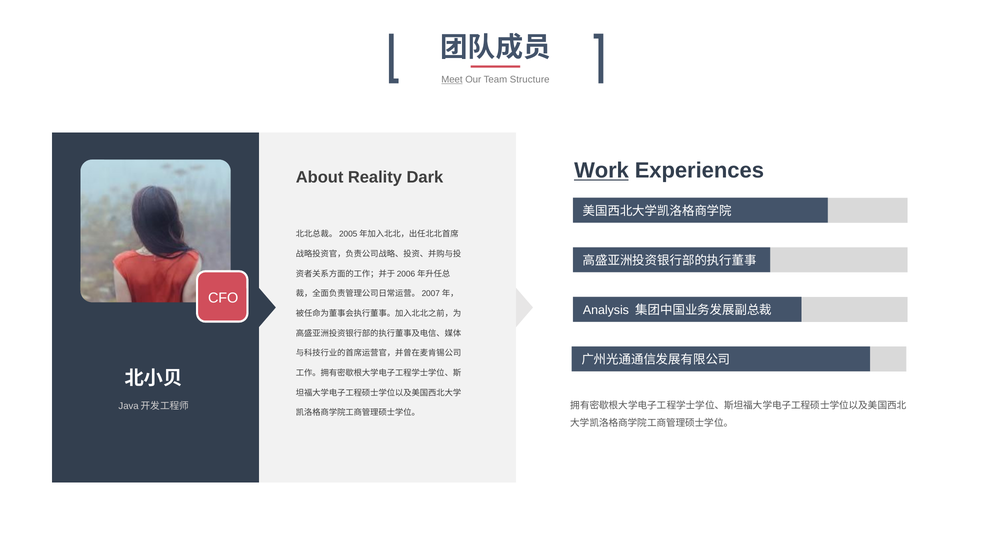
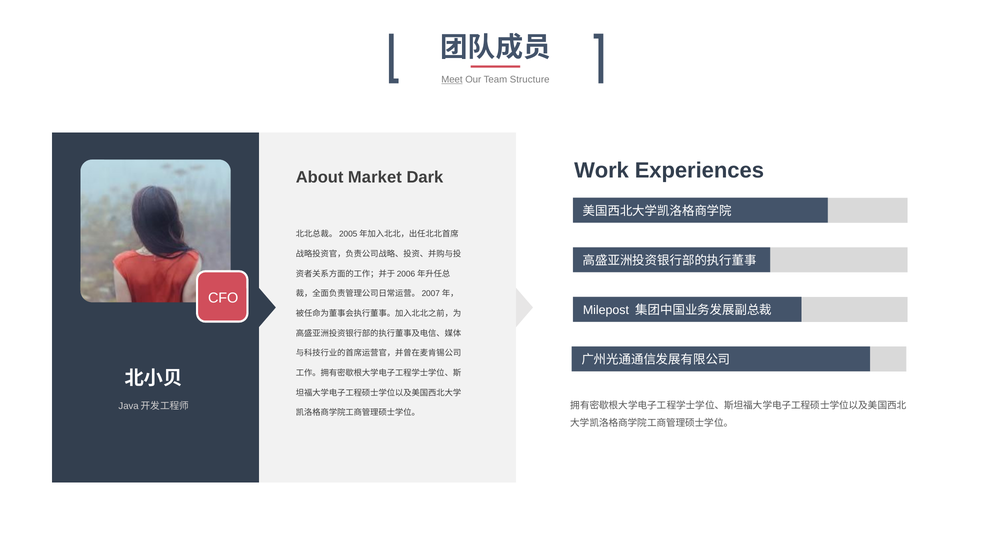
Work underline: present -> none
Reality: Reality -> Market
Analysis: Analysis -> Milepost
